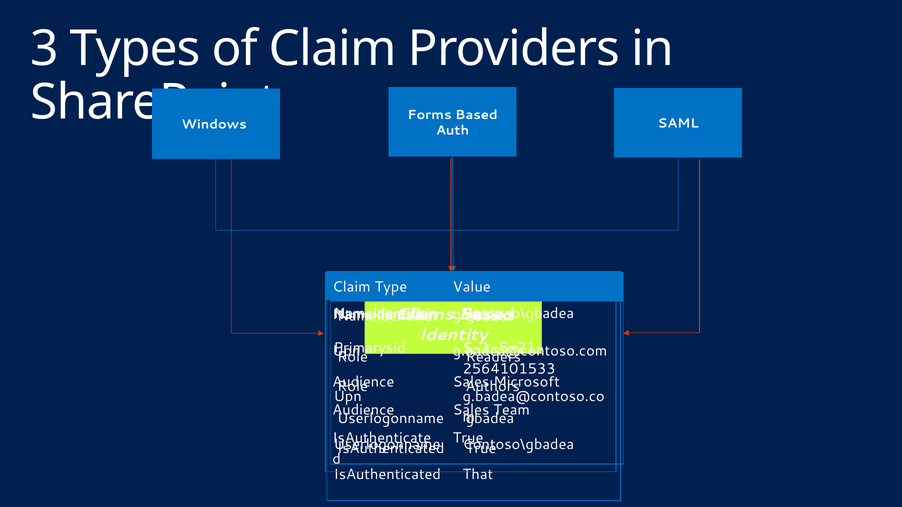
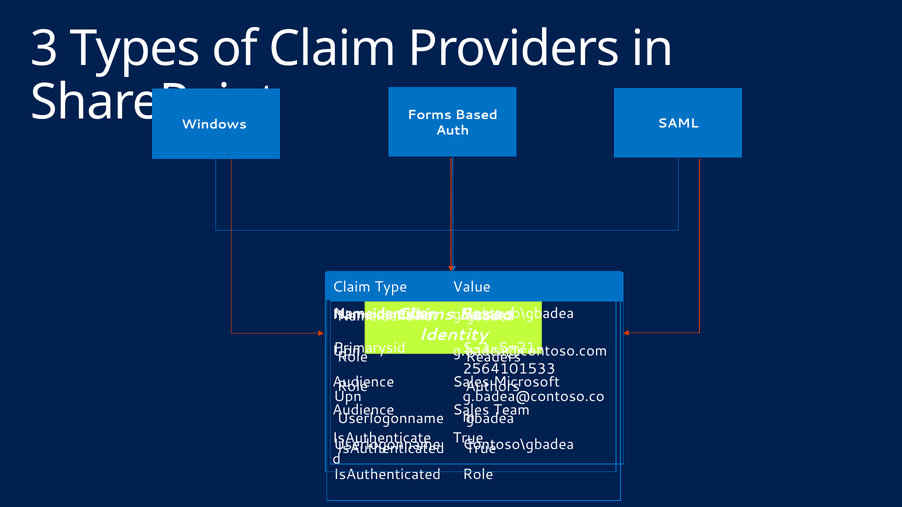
IsAuthenticated That: That -> Role
